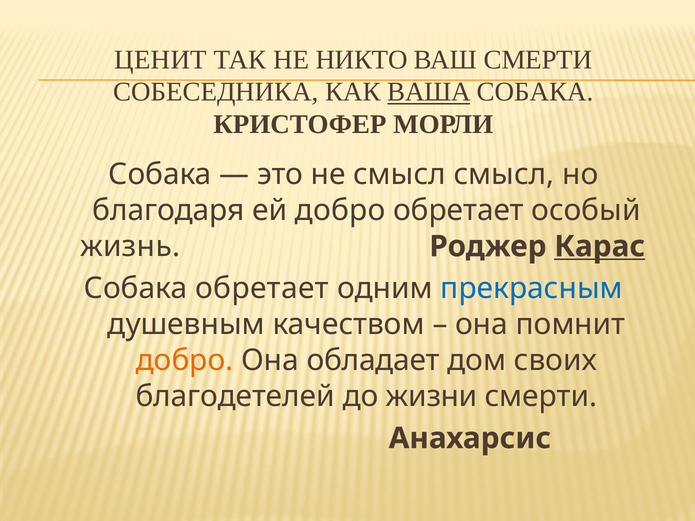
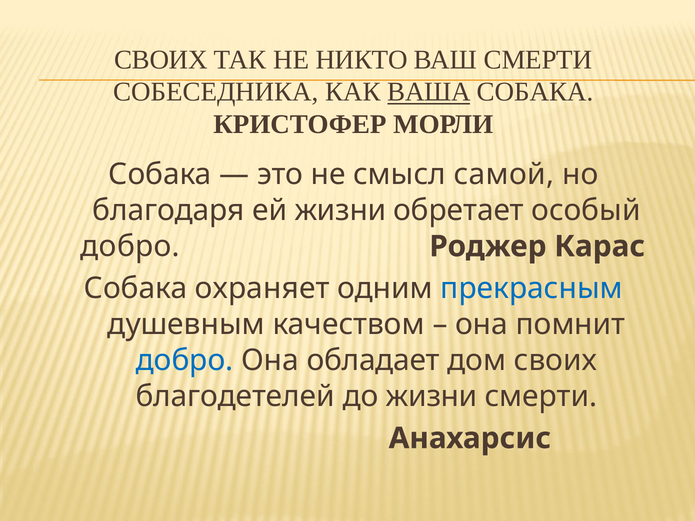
ЦЕНИТ at (161, 60): ЦЕНИТ -> СВОИХ
смысл смысл: смысл -> самой
ей добро: добро -> жизни
жизнь at (130, 247): жизнь -> добро
Карас underline: present -> none
Собака обретает: обретает -> охраняет
добро at (185, 360) colour: orange -> blue
